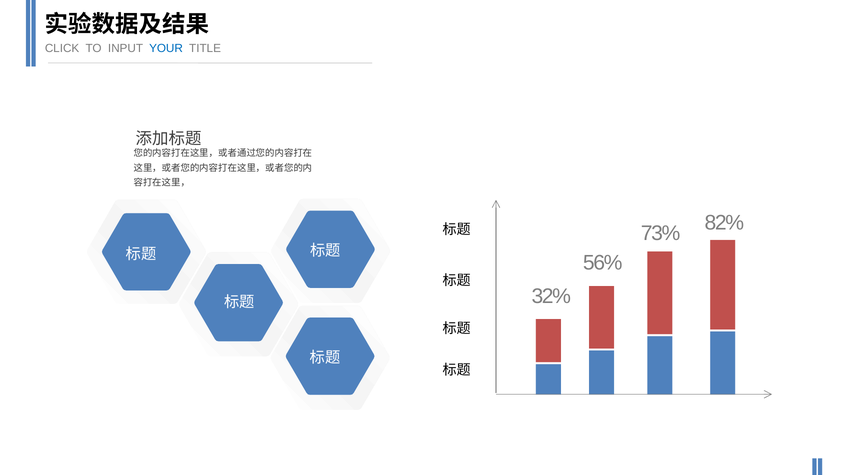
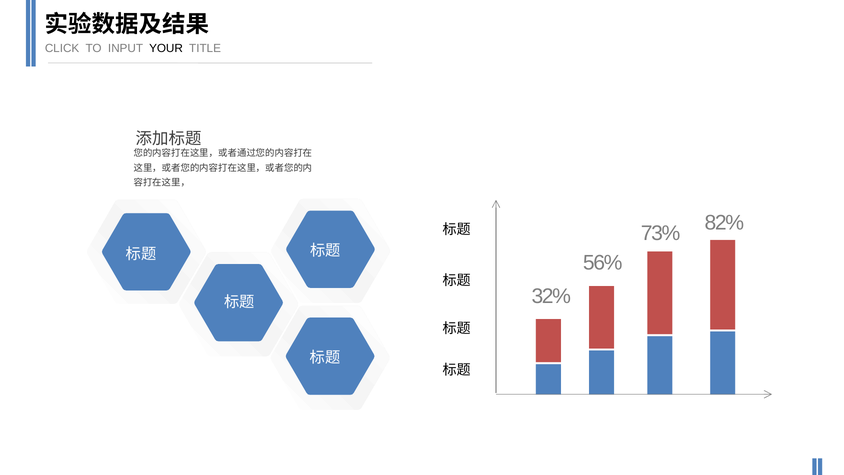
YOUR colour: blue -> black
